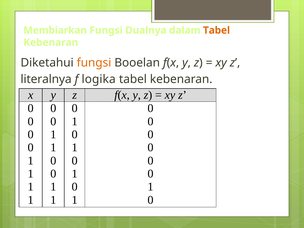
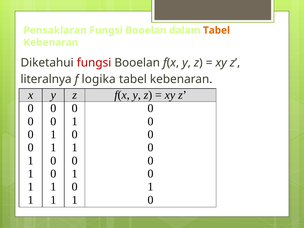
Membiarkan: Membiarkan -> Pensaklaran
Dualnya at (146, 30): Dualnya -> Booelan
fungsi at (94, 63) colour: orange -> red
